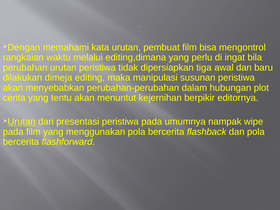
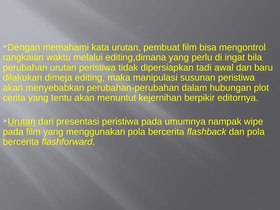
tiga: tiga -> tadi
